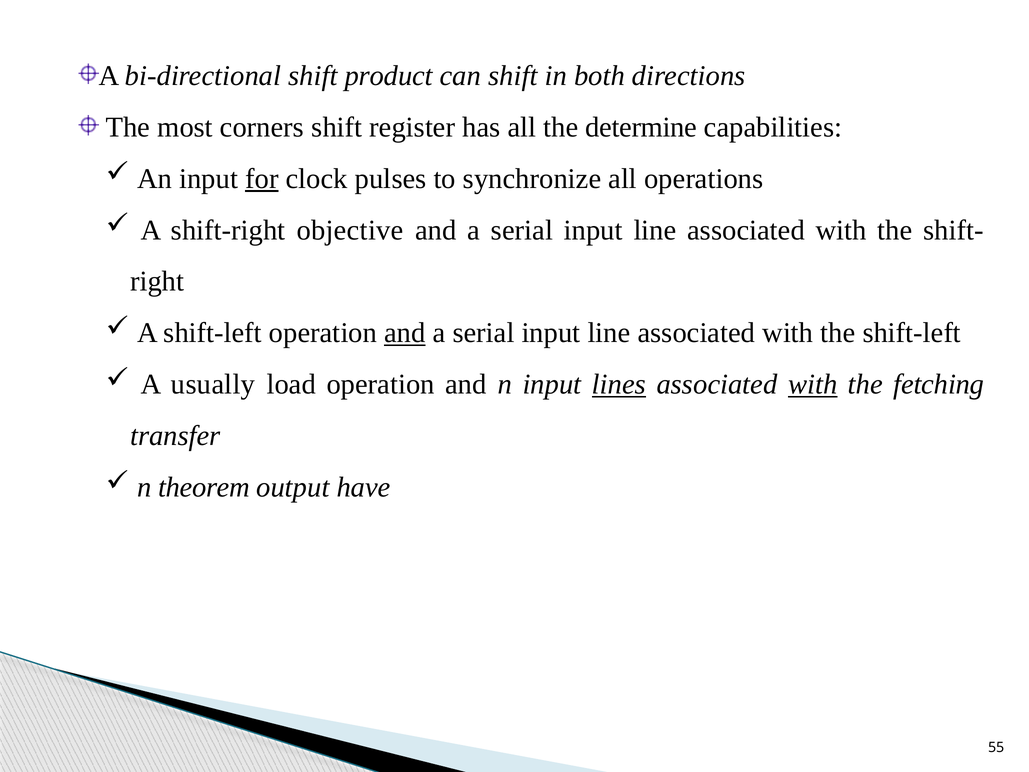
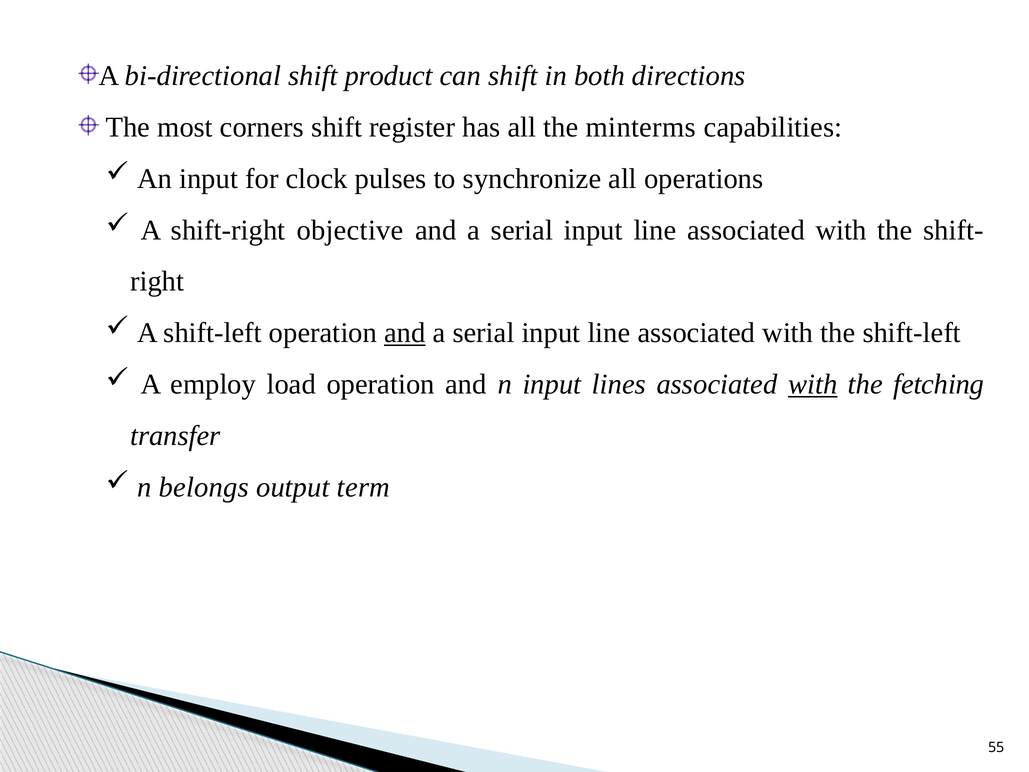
determine: determine -> minterms
for underline: present -> none
usually: usually -> employ
lines underline: present -> none
theorem: theorem -> belongs
have: have -> term
